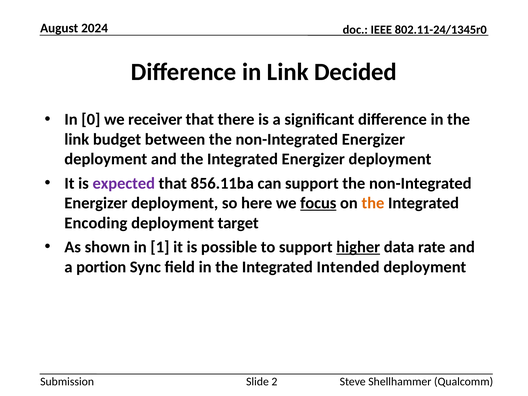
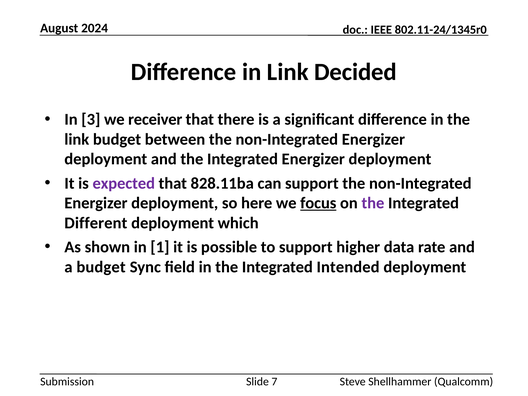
0: 0 -> 3
856.11ba: 856.11ba -> 828.11ba
the at (373, 203) colour: orange -> purple
Encoding: Encoding -> Different
target: target -> which
higher underline: present -> none
a portion: portion -> budget
2: 2 -> 7
